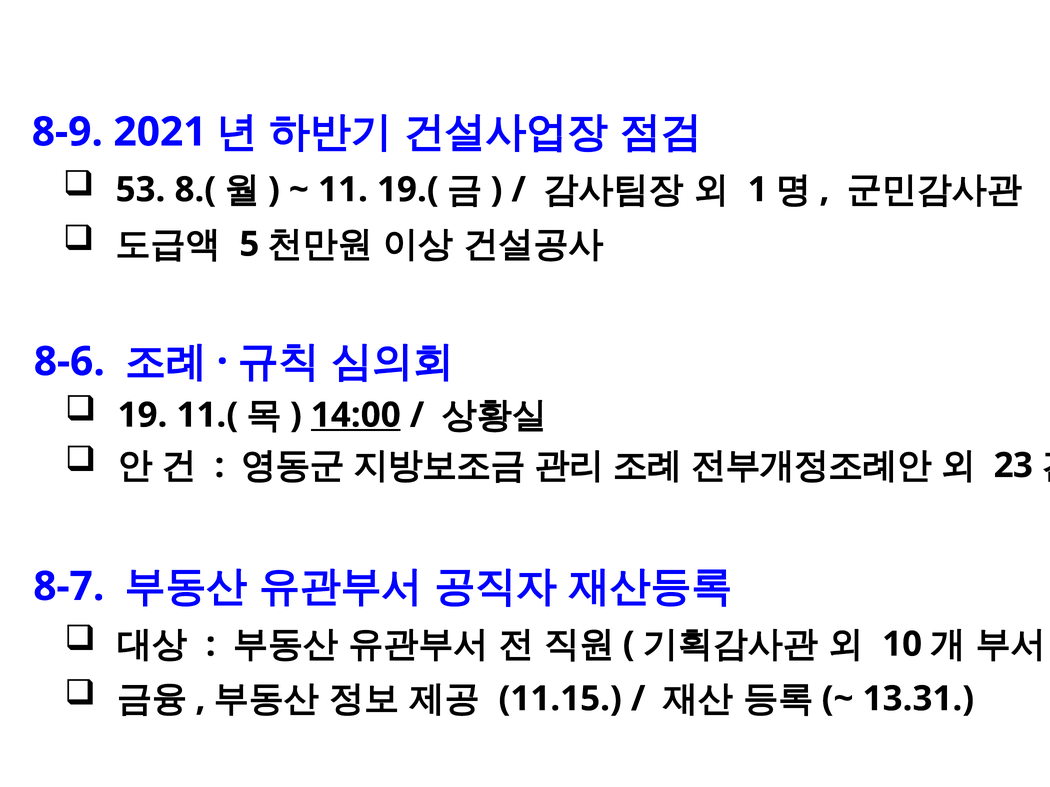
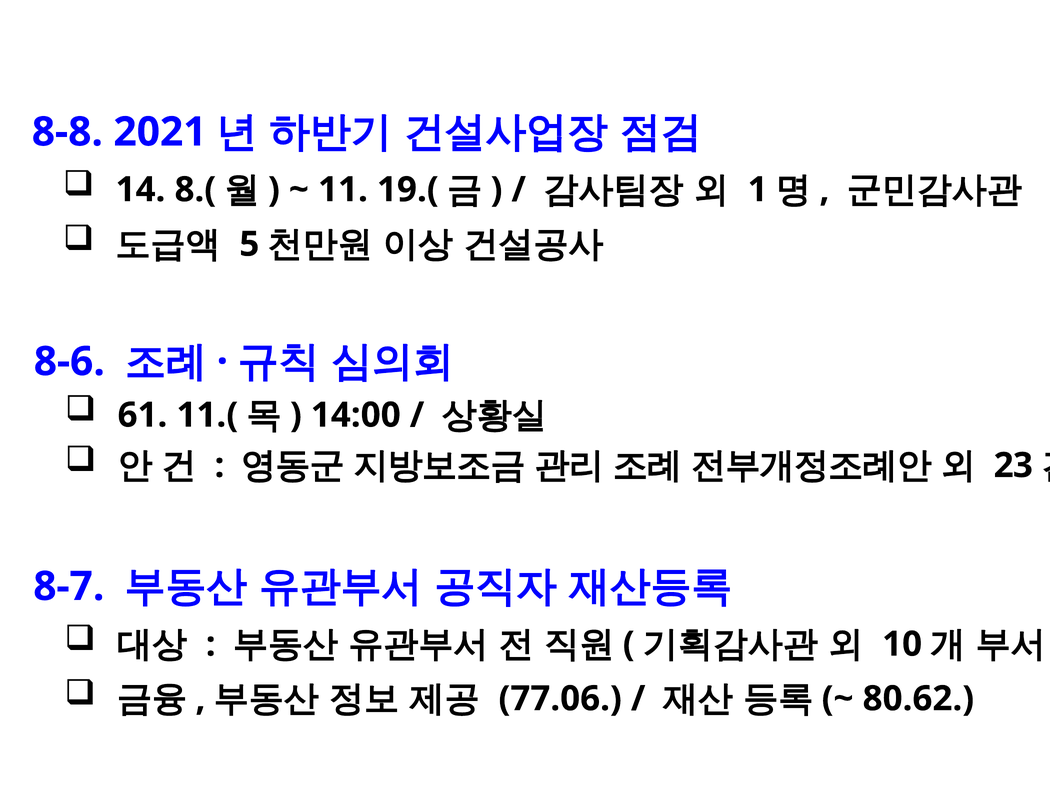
8-9: 8-9 -> 8-8
53: 53 -> 14
19: 19 -> 61
14:00 underline: present -> none
11.15: 11.15 -> 77.06
13.31: 13.31 -> 80.62
